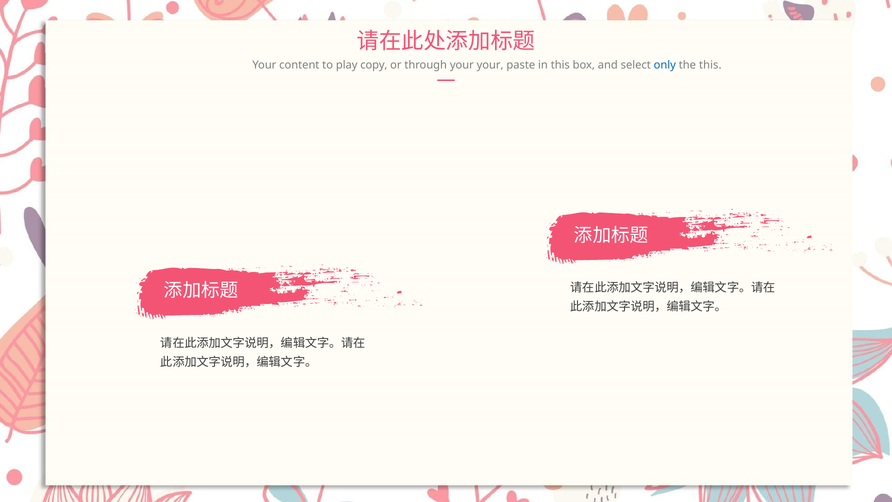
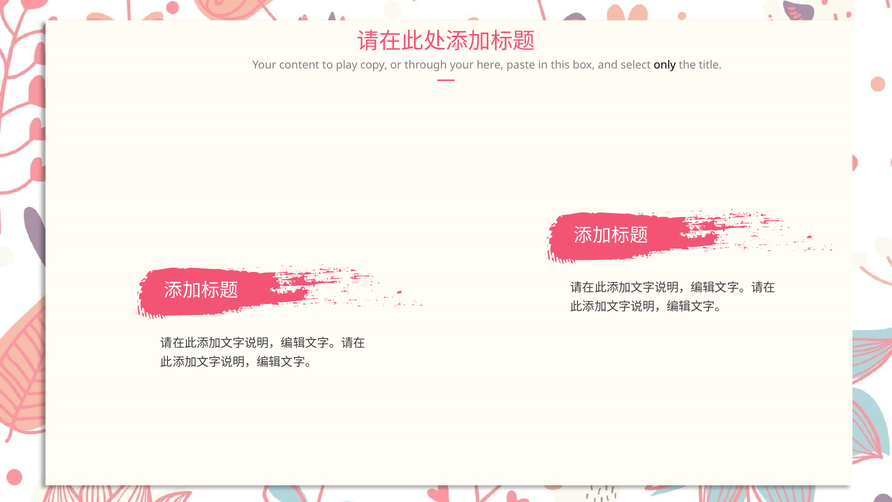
your your: your -> here
only colour: blue -> black
the this: this -> title
